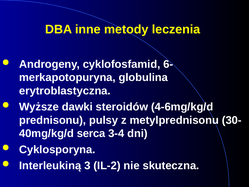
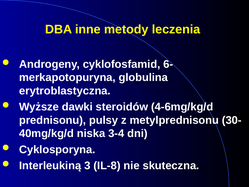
serca: serca -> niska
IL-2: IL-2 -> IL-8
